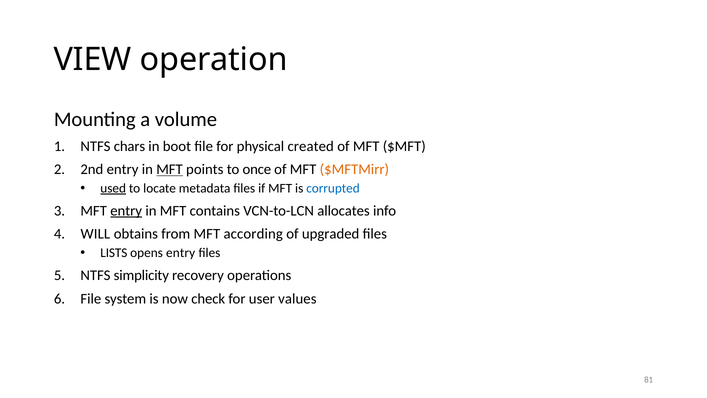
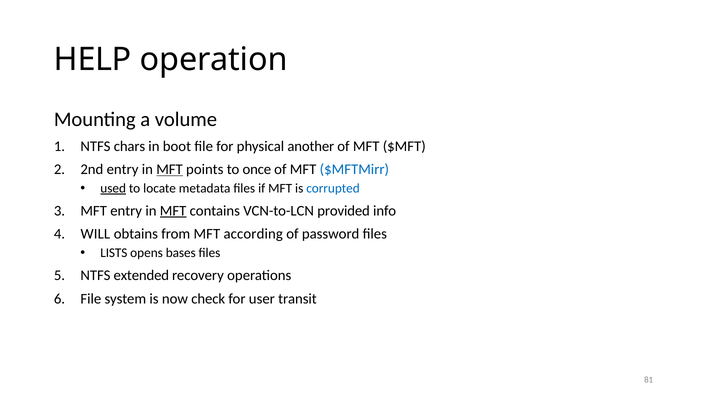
VIEW: VIEW -> HELP
created: created -> another
$MFTMirr colour: orange -> blue
entry at (126, 211) underline: present -> none
MFT at (173, 211) underline: none -> present
allocates: allocates -> provided
upgraded: upgraded -> password
opens entry: entry -> bases
simplicity: simplicity -> extended
values: values -> transit
